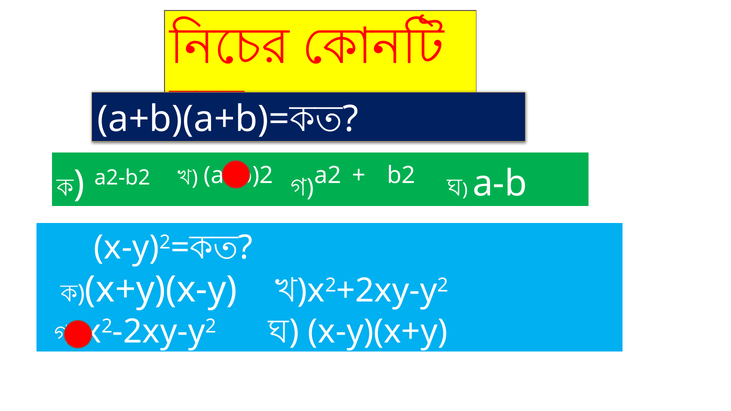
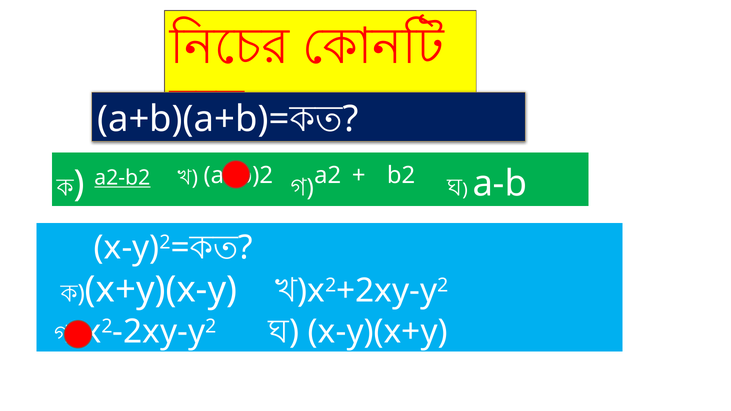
a2-b2 underline: none -> present
